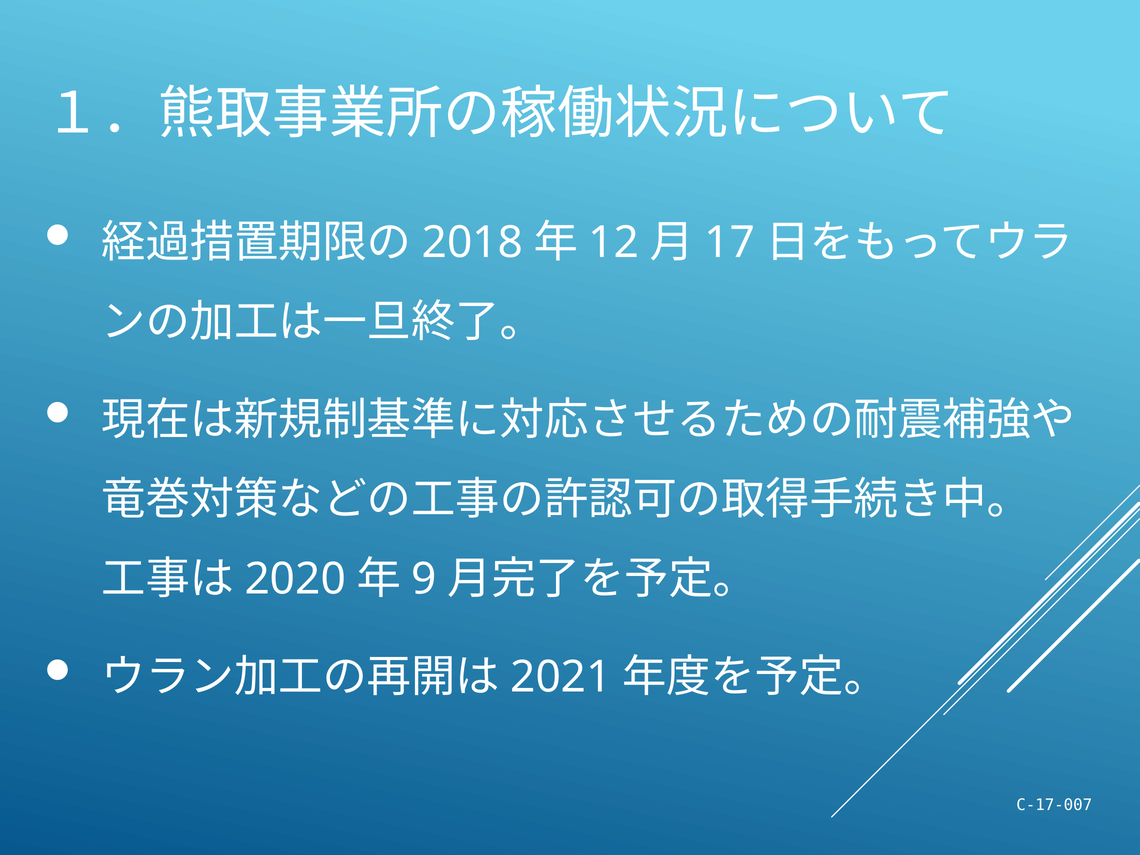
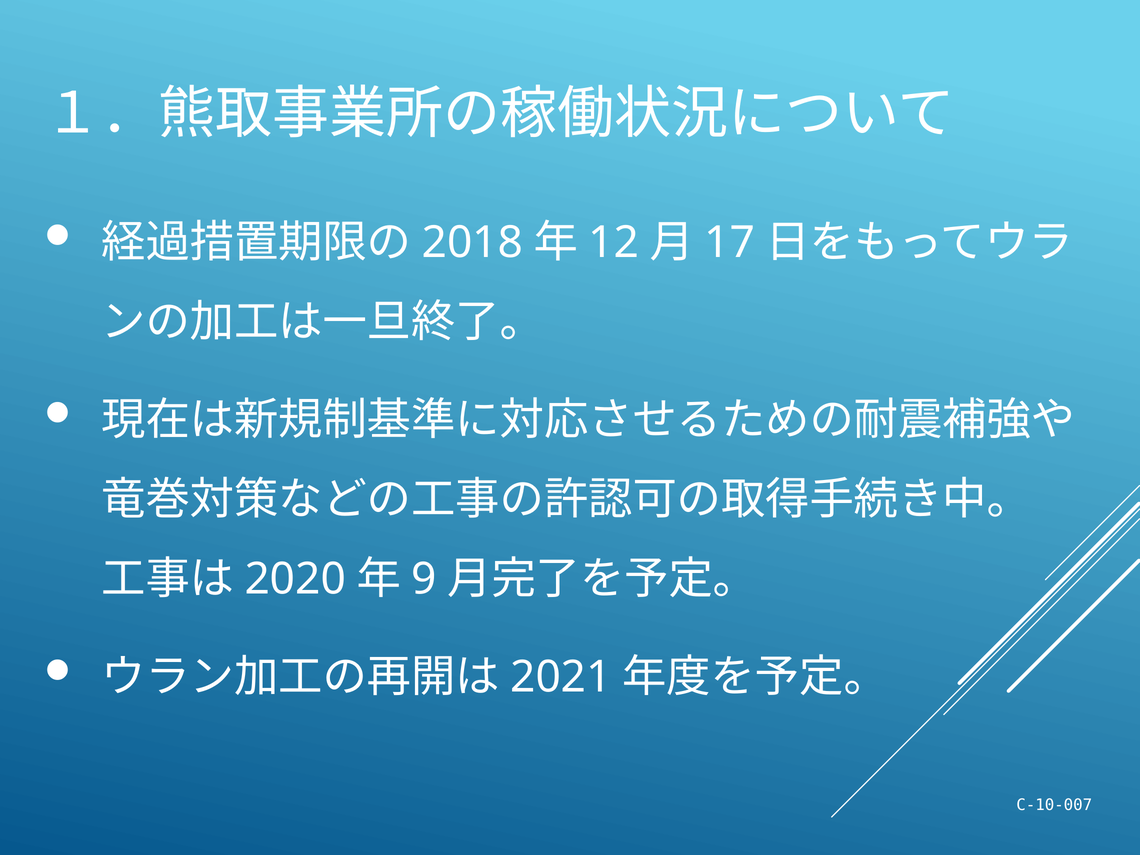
C-17-007: C-17-007 -> C-10-007
